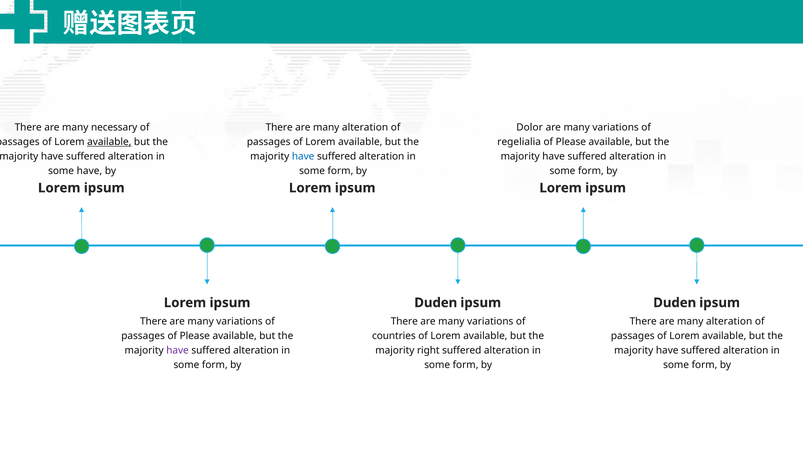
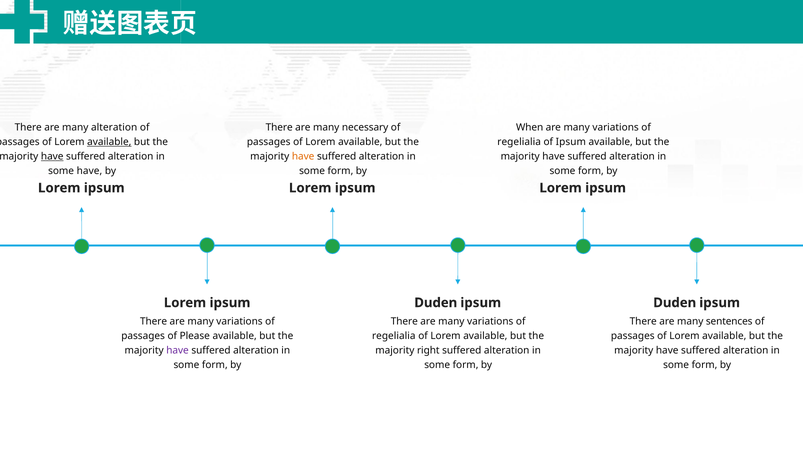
many necessary: necessary -> alteration
alteration at (365, 127): alteration -> necessary
Dolor: Dolor -> When
Please at (571, 142): Please -> Ipsum
have at (52, 156) underline: none -> present
have at (303, 156) colour: blue -> orange
alteration at (729, 321): alteration -> sentences
countries at (394, 336): countries -> regelialia
